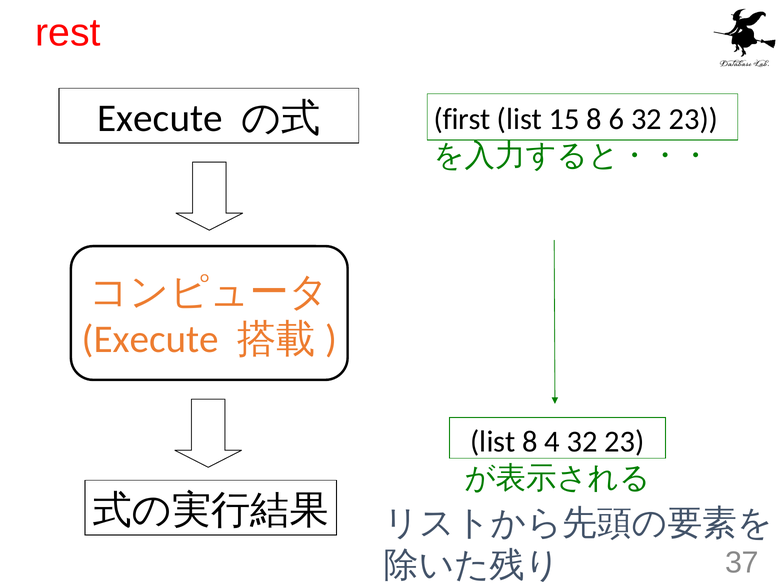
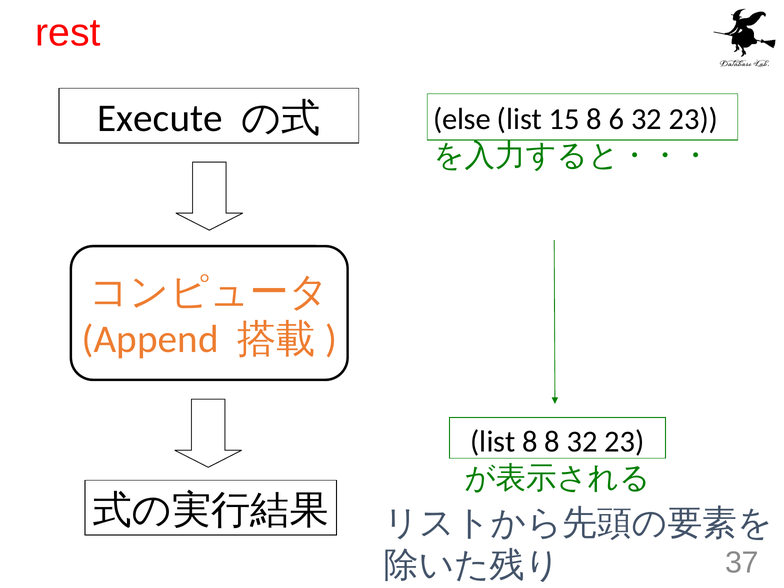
first: first -> else
Execute at (150, 339): Execute -> Append
8 4: 4 -> 8
